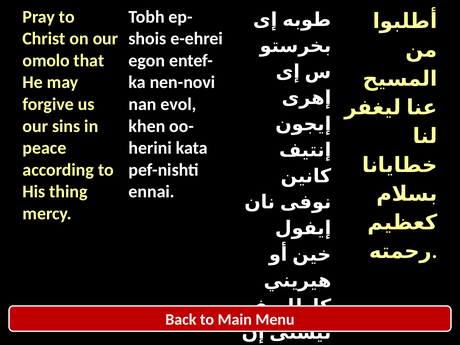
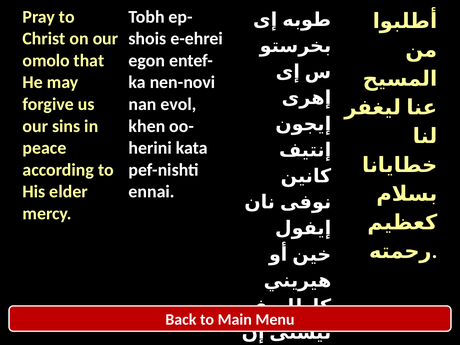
thing: thing -> elder
